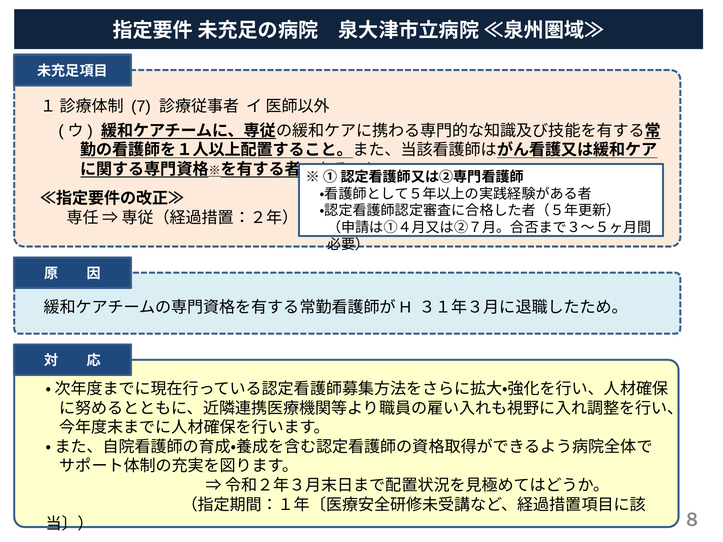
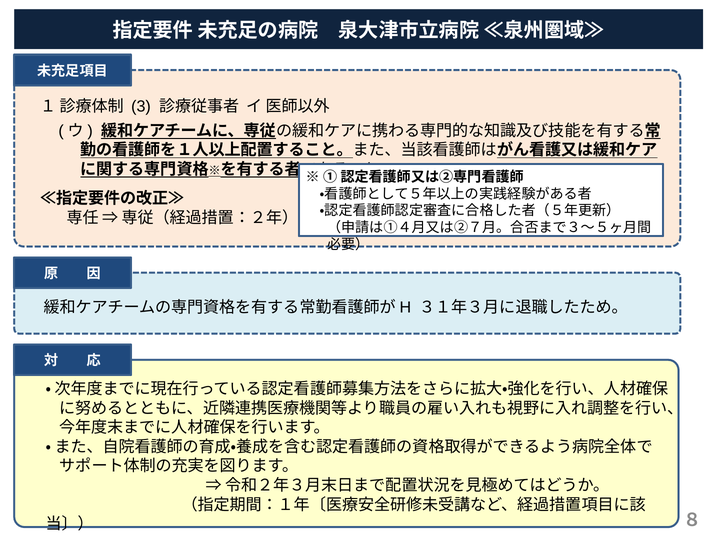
7: 7 -> 3
